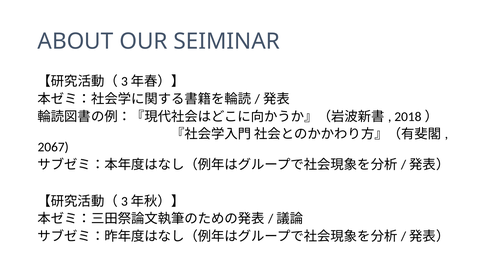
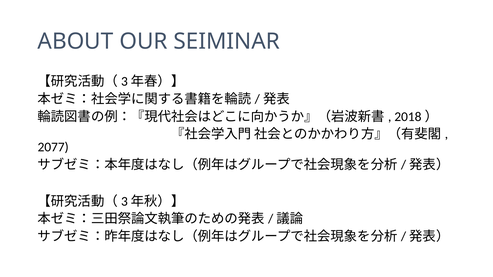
2067: 2067 -> 2077
